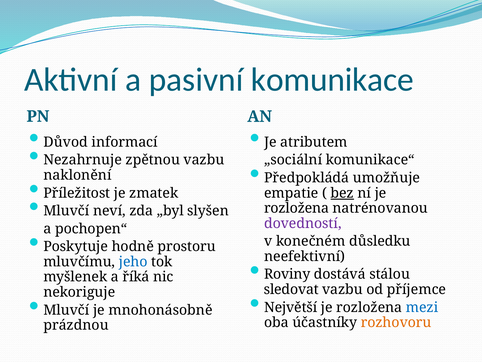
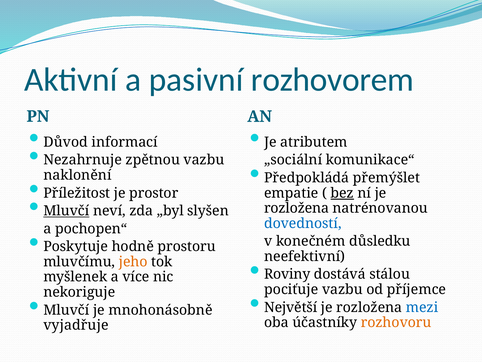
komunikace: komunikace -> rozhovorem
umožňuje: umožňuje -> přemýšlet
zmatek: zmatek -> prostor
Mluvčí at (66, 211) underline: none -> present
dovedností colour: purple -> blue
jeho colour: blue -> orange
říká: říká -> více
sledovat: sledovat -> pociťuje
prázdnou: prázdnou -> vyjadřuje
